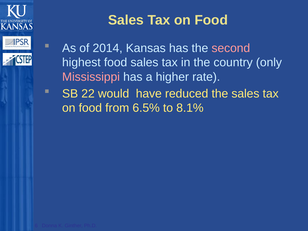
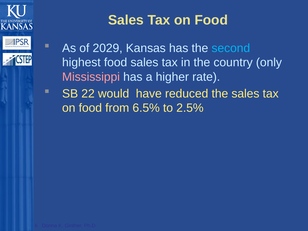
2014: 2014 -> 2029
second colour: pink -> light blue
8.1%: 8.1% -> 2.5%
